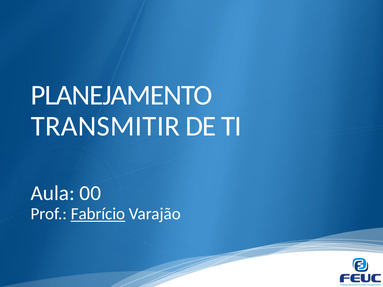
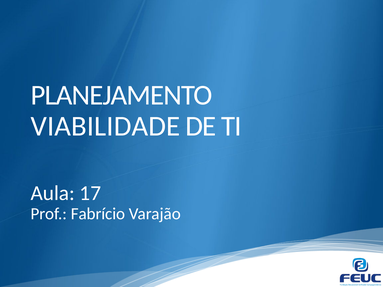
TRANSMITIR: TRANSMITIR -> VIABILIDADE
00: 00 -> 17
Fabrício underline: present -> none
